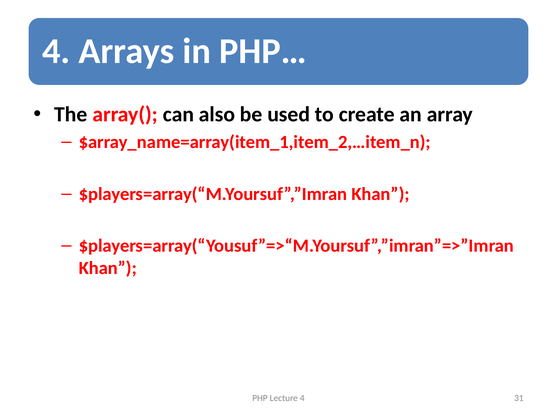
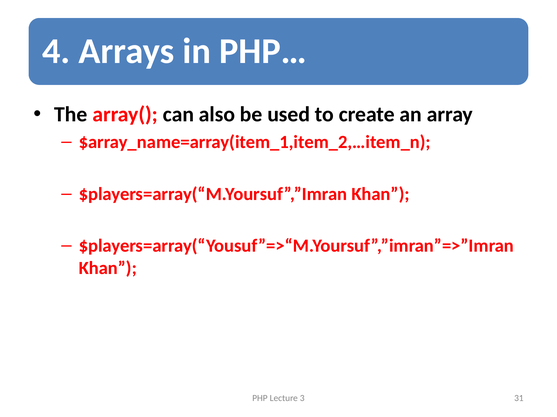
Lecture 4: 4 -> 3
